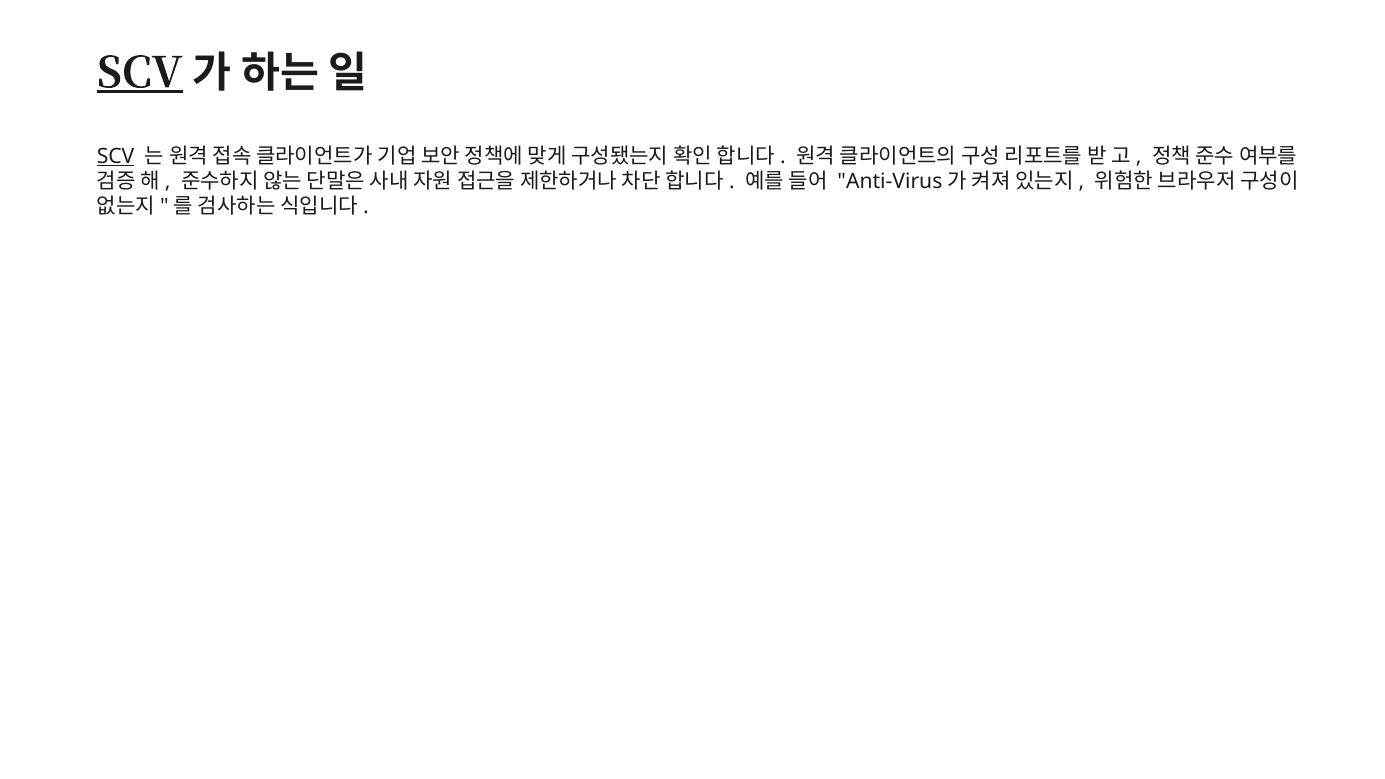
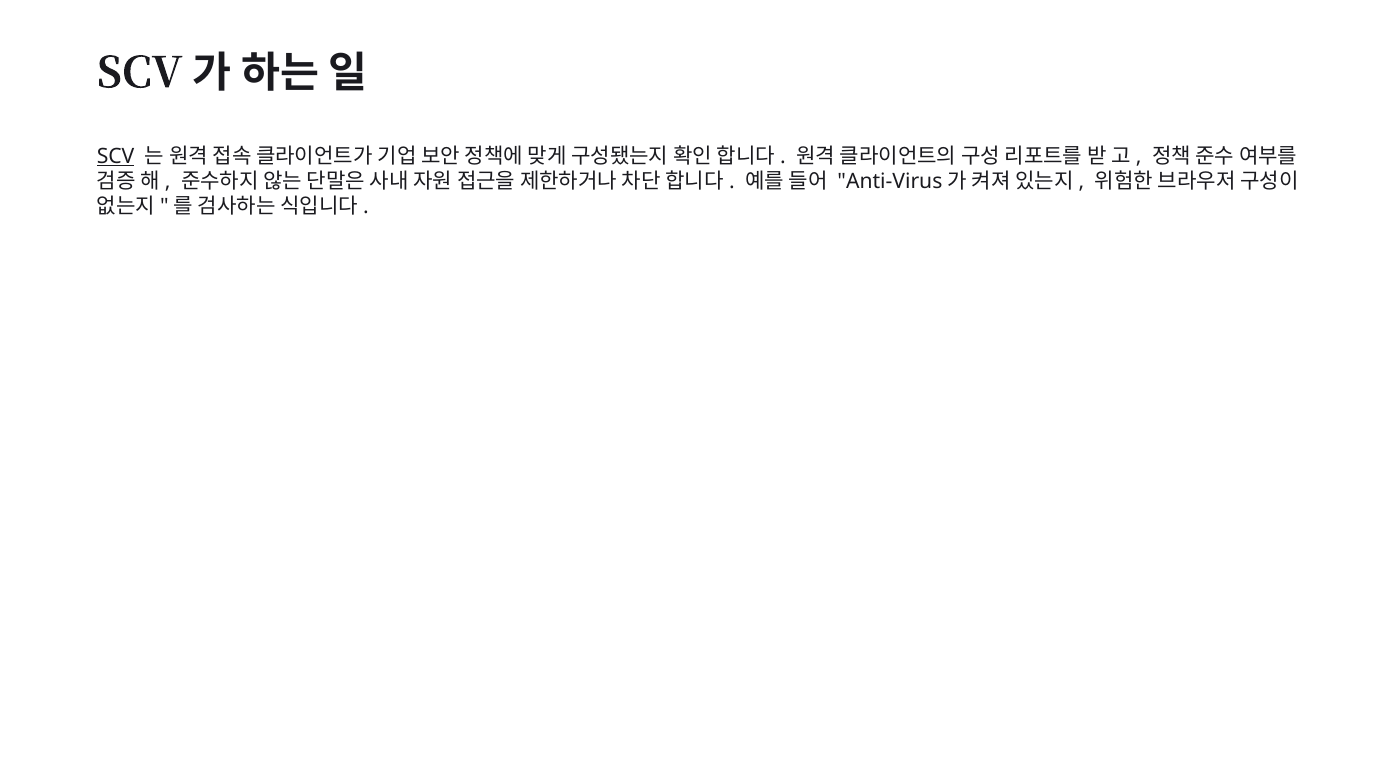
SCV at (140, 73) underline: present -> none
